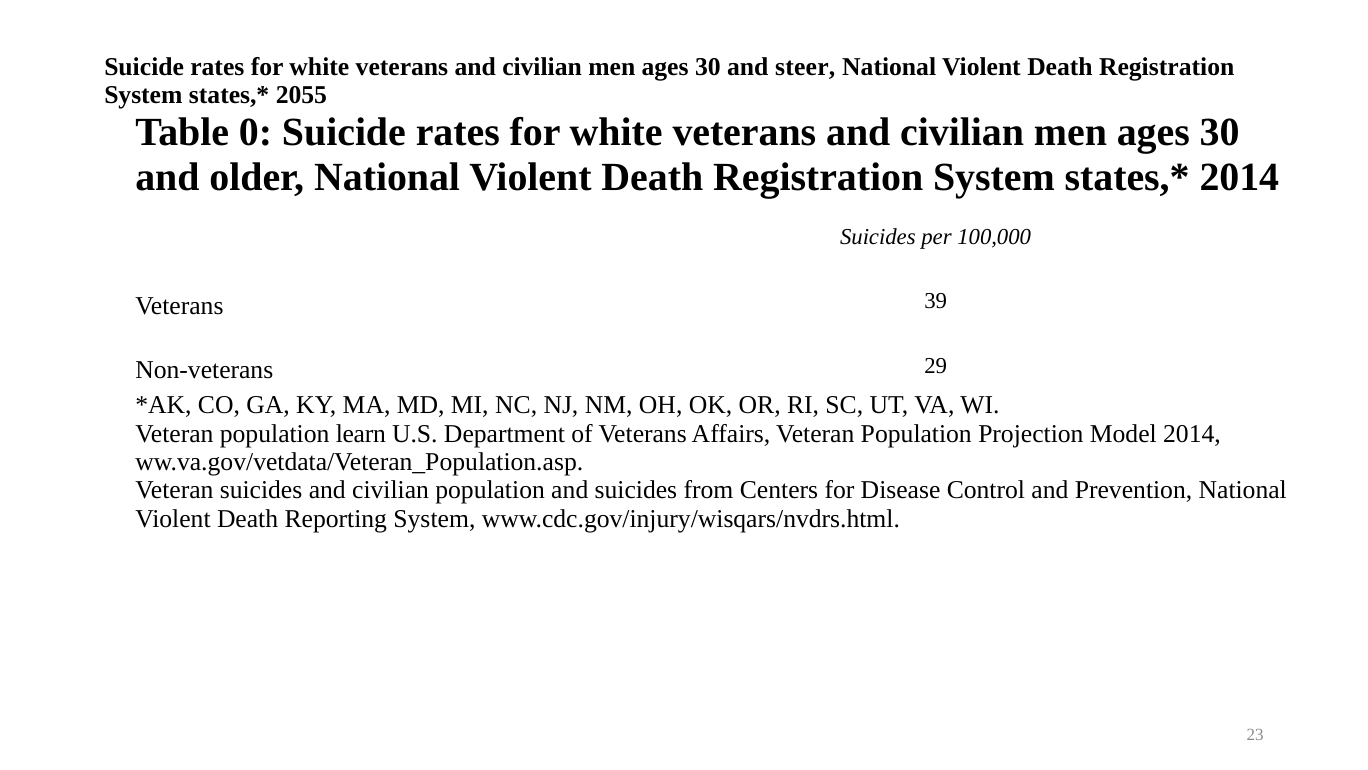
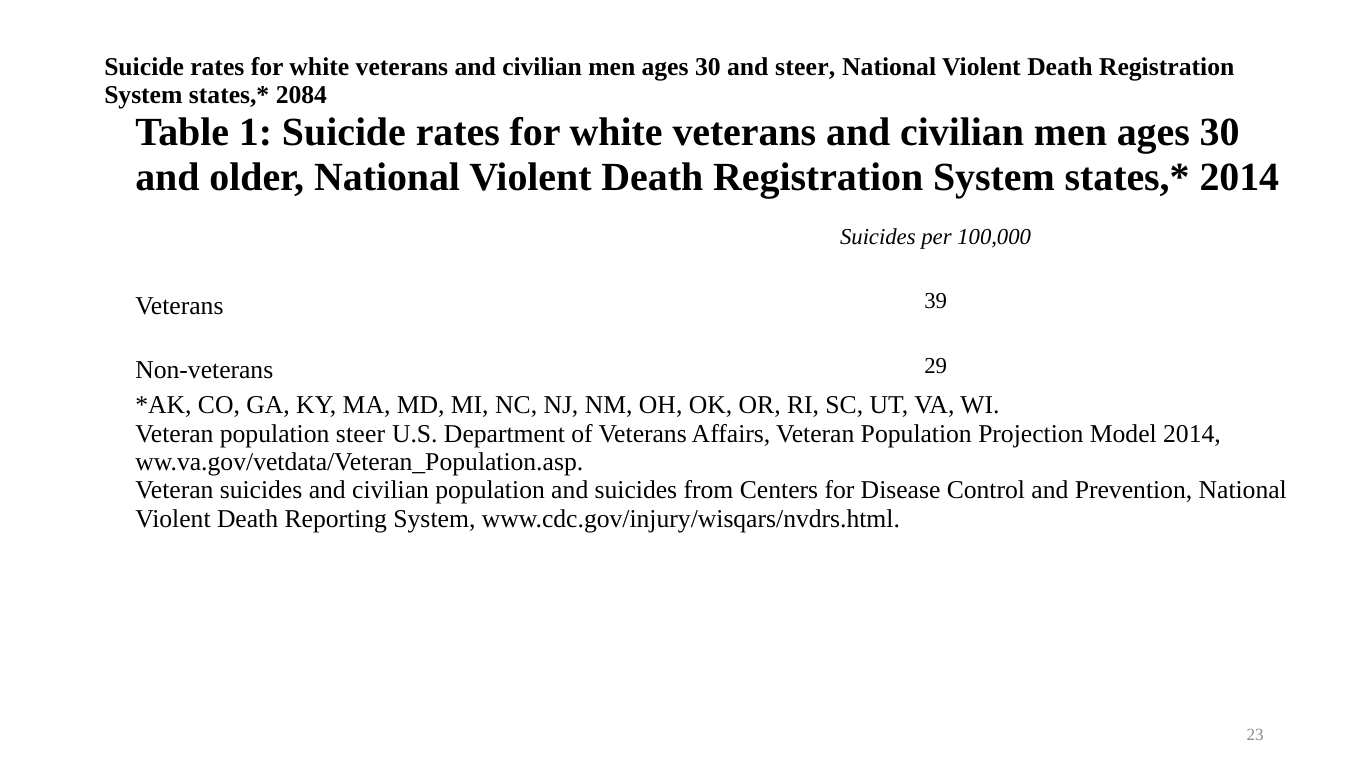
2055: 2055 -> 2084
0: 0 -> 1
population learn: learn -> steer
